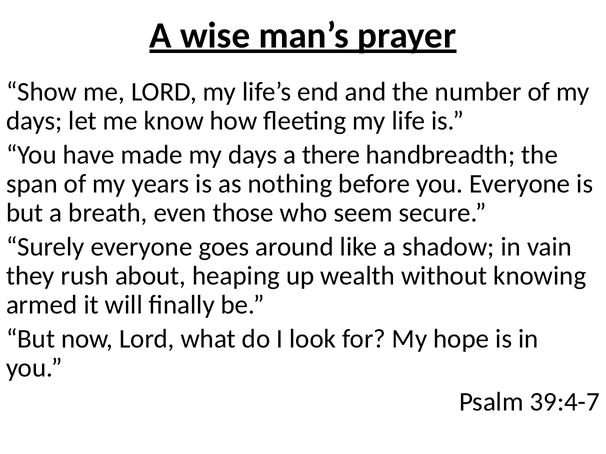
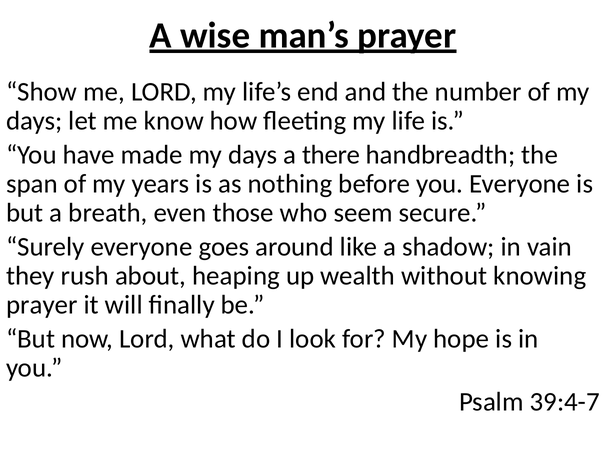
armed at (42, 305): armed -> prayer
